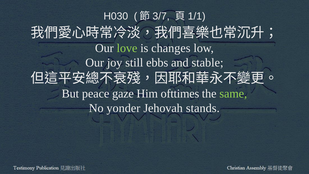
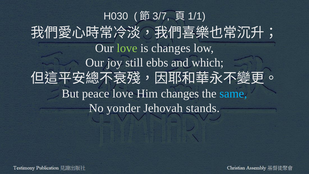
stable: stable -> which
peace gaze: gaze -> love
Him ofttimes: ofttimes -> changes
same colour: light green -> light blue
